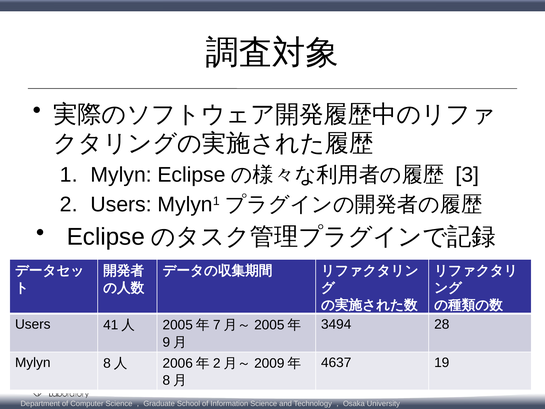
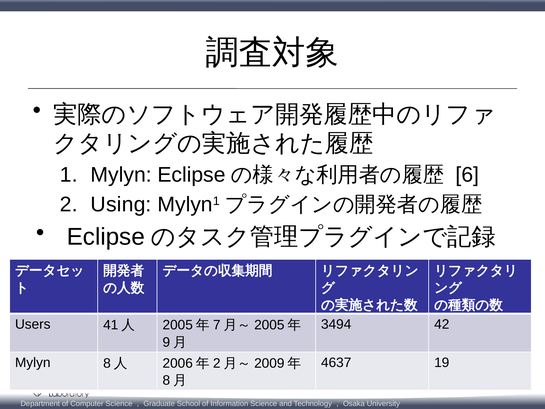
3: 3 -> 6
Users at (121, 204): Users -> Using
28: 28 -> 42
